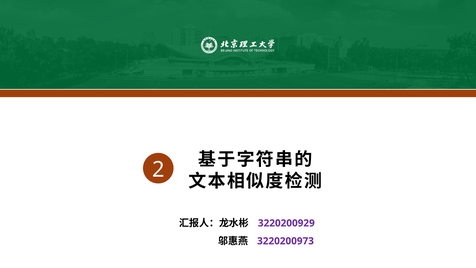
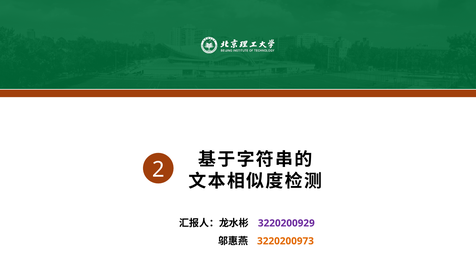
3220200973 colour: purple -> orange
